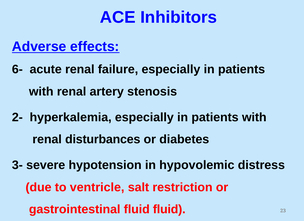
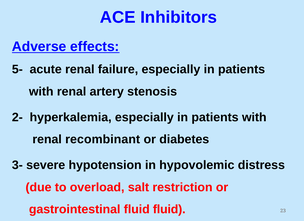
6-: 6- -> 5-
disturbances: disturbances -> recombinant
ventricle: ventricle -> overload
